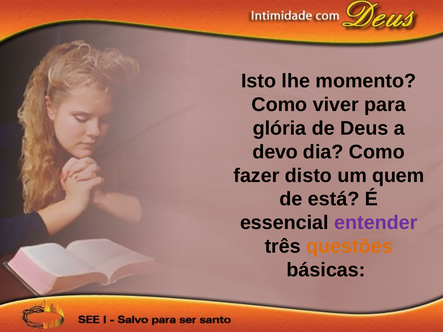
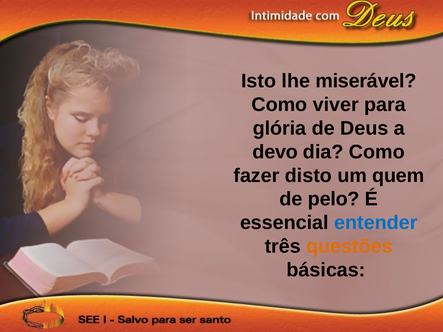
momento: momento -> miserável
está: está -> pelo
entender colour: purple -> blue
